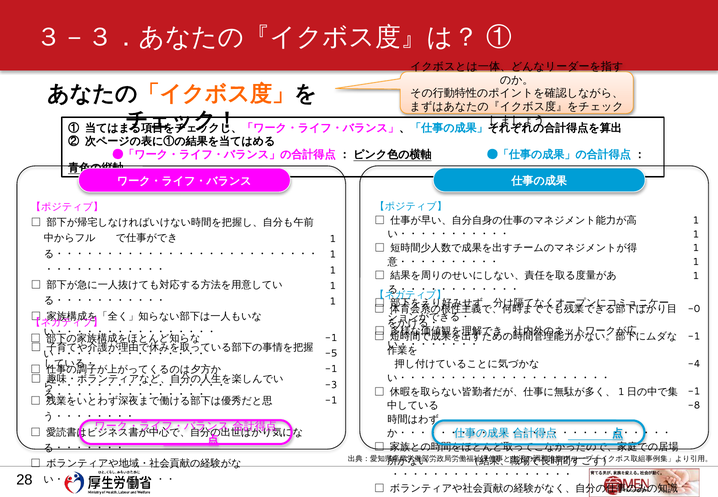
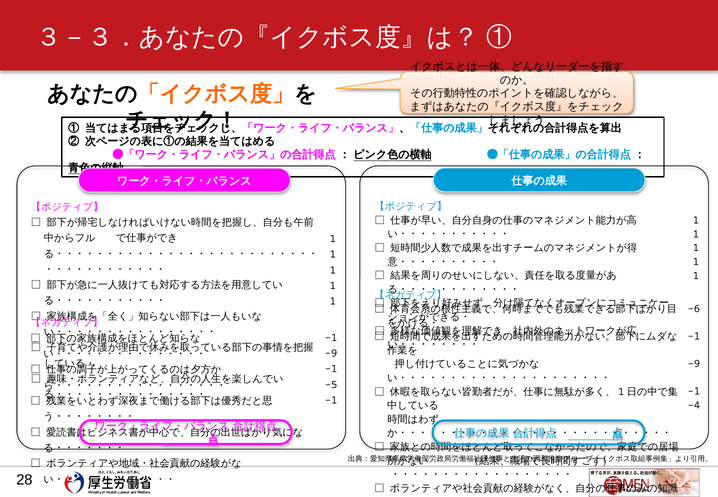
-0: -0 -> -6
-5 at (331, 353): -5 -> -9
-4 at (694, 364): -4 -> -9
-3: -3 -> -5
-8: -8 -> -4
